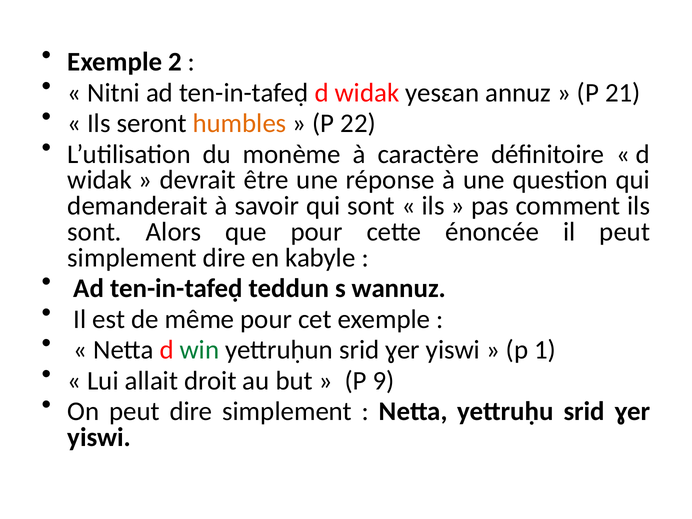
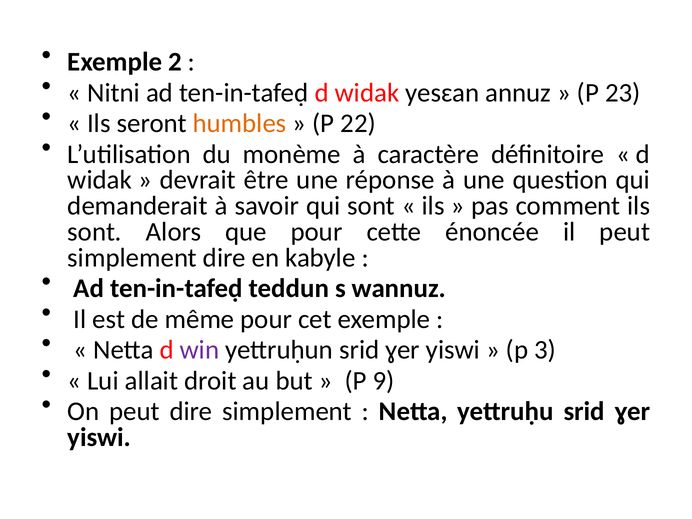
21: 21 -> 23
win colour: green -> purple
1: 1 -> 3
